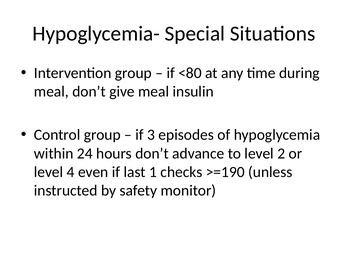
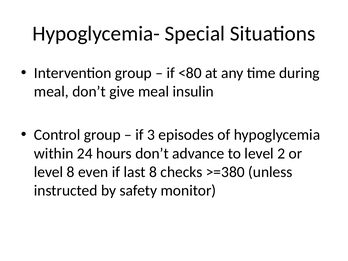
level 4: 4 -> 8
last 1: 1 -> 8
>=190: >=190 -> >=380
